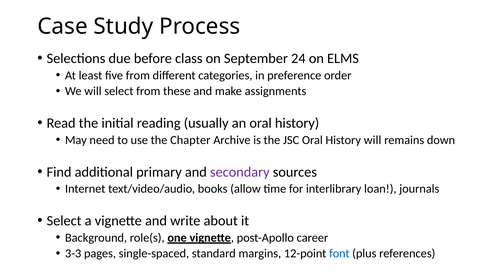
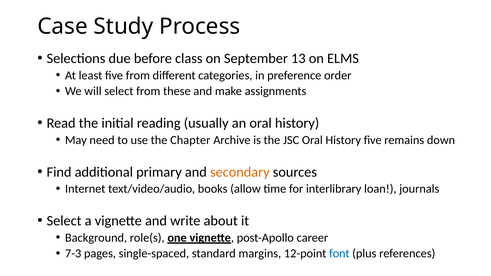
24: 24 -> 13
History will: will -> five
secondary colour: purple -> orange
3-3: 3-3 -> 7-3
